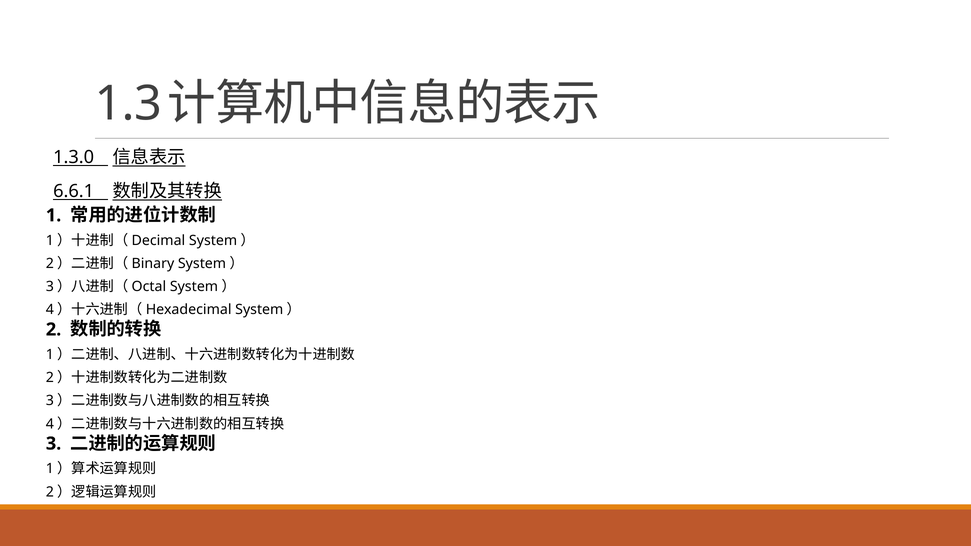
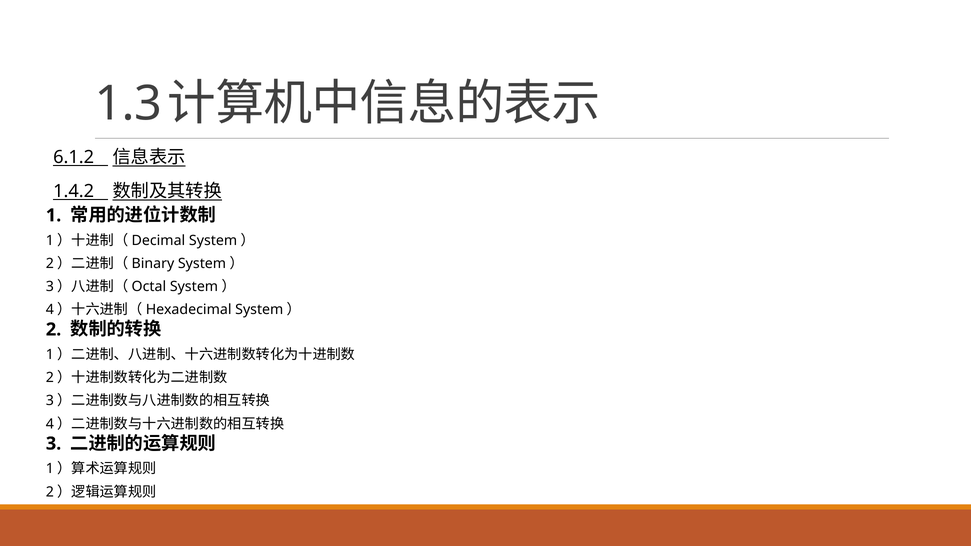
1.3.0: 1.3.0 -> 6.1.2
6.6.1: 6.6.1 -> 1.4.2
